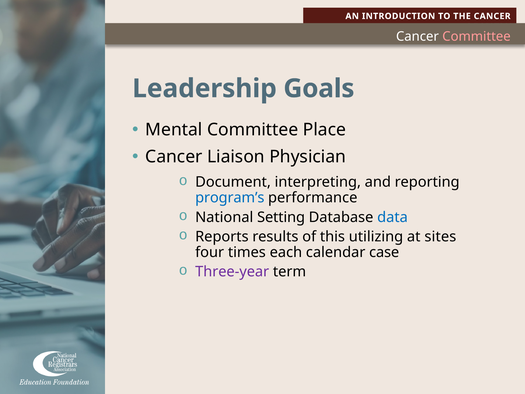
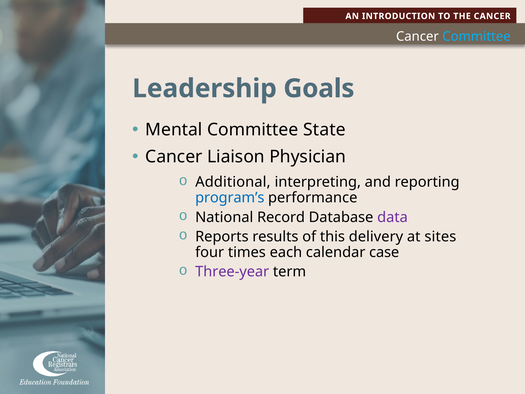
Committee at (477, 37) colour: pink -> light blue
Place: Place -> State
Document: Document -> Additional
Setting: Setting -> Record
data colour: blue -> purple
utilizing: utilizing -> delivery
